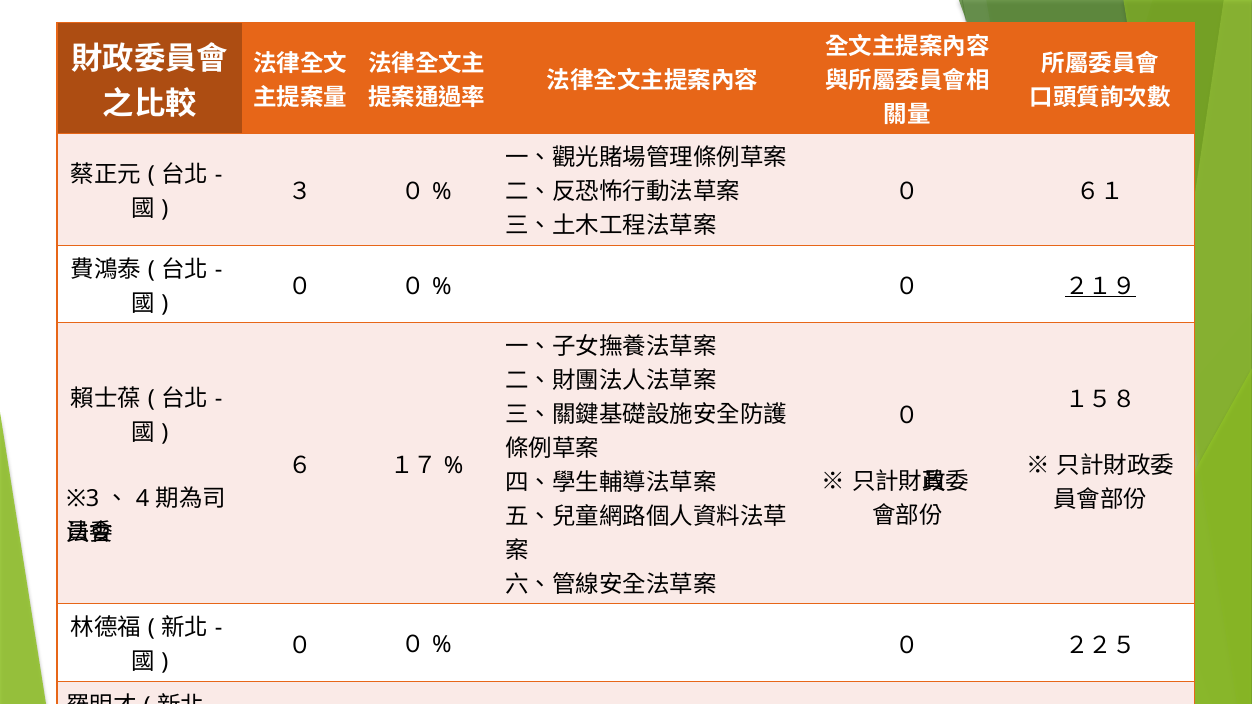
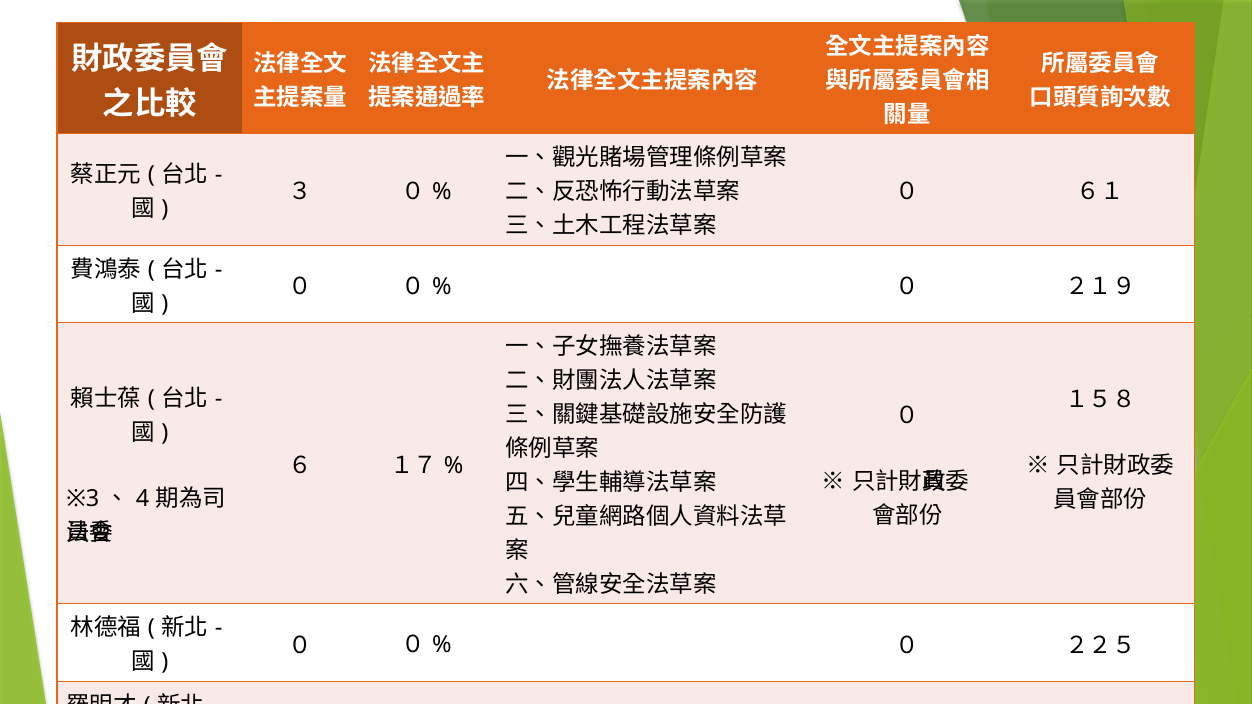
２１９ underline: present -> none
